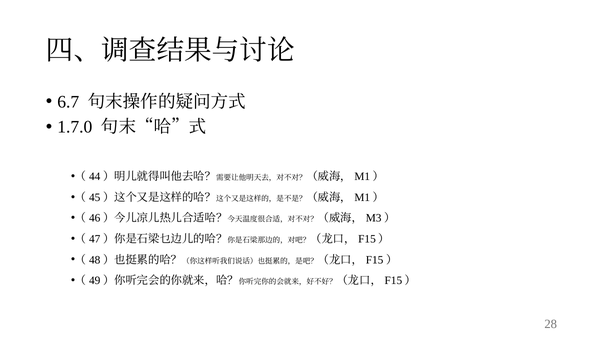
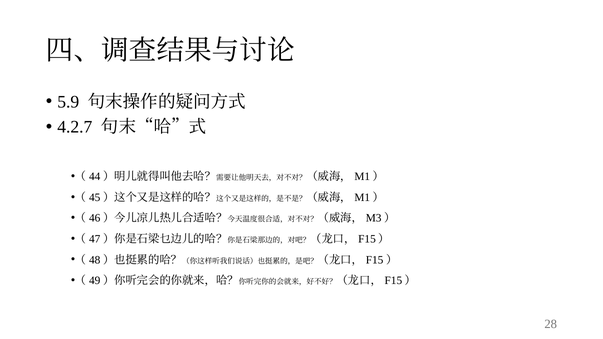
6.7: 6.7 -> 5.9
1.7.0: 1.7.0 -> 4.2.7
